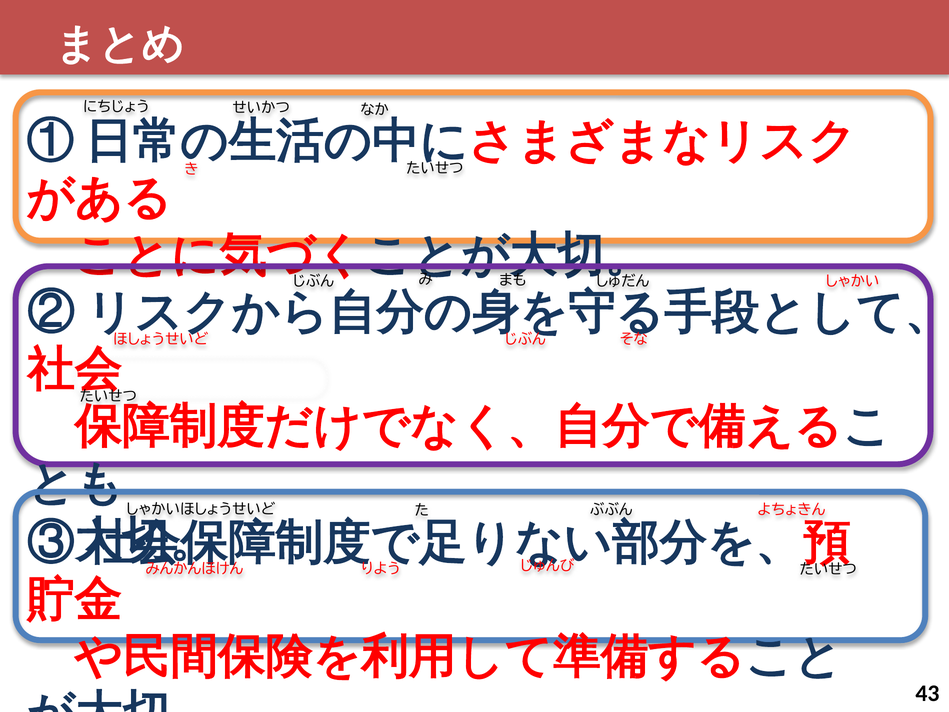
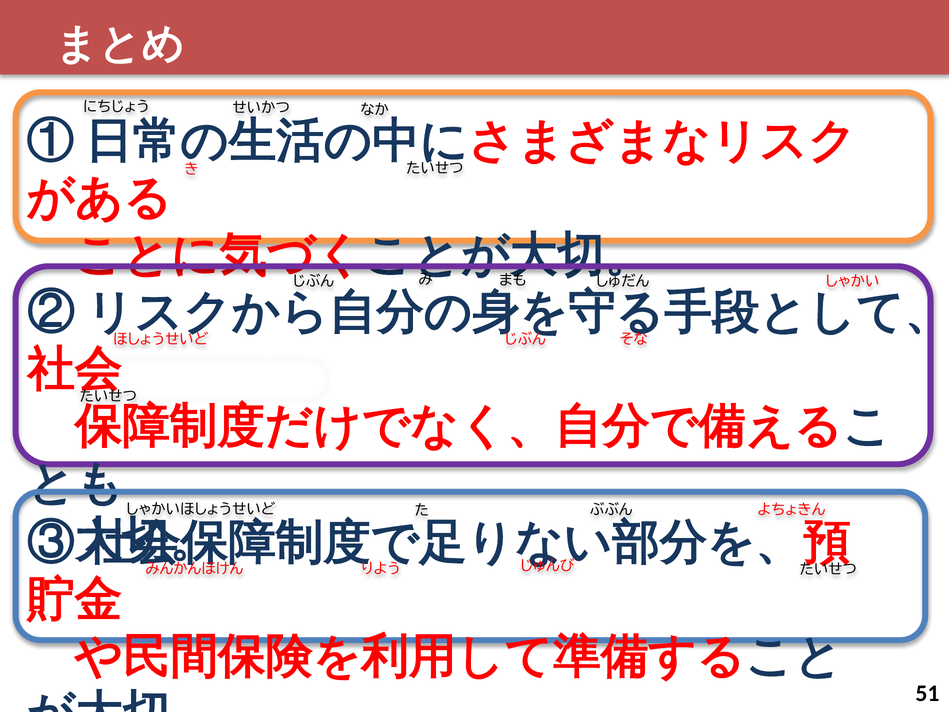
43: 43 -> 51
